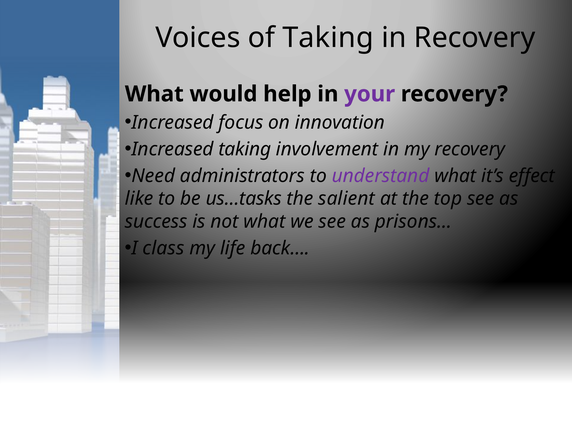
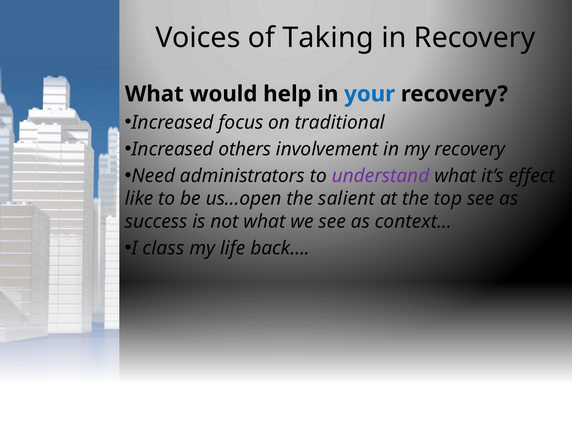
your colour: purple -> blue
innovation: innovation -> traditional
Increased taking: taking -> others
us…tasks: us…tasks -> us…open
prisons…: prisons… -> context…
